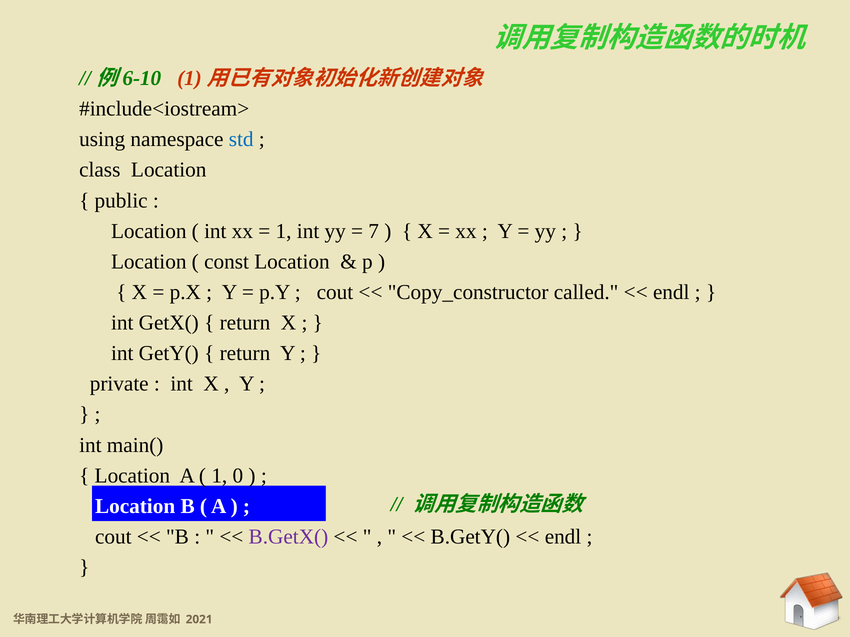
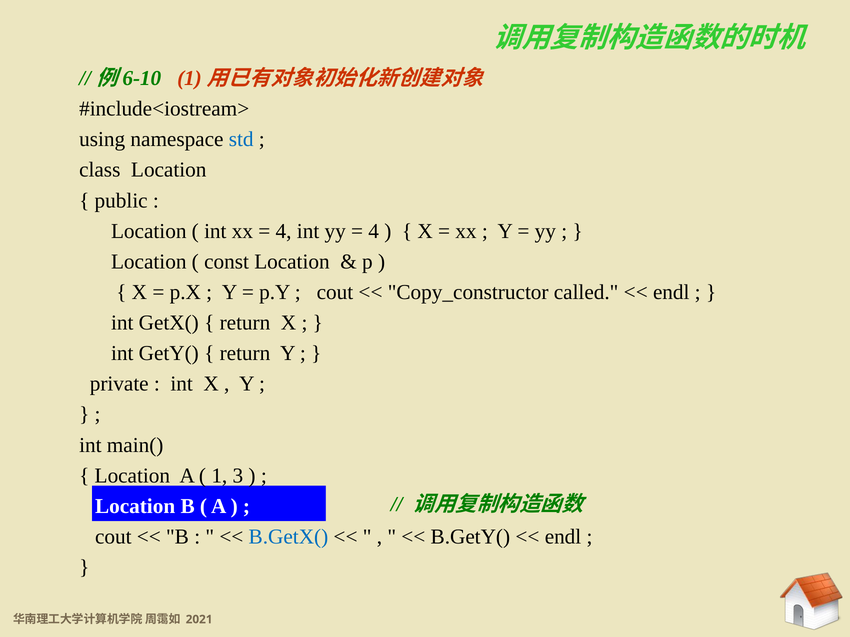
1 at (284, 231): 1 -> 4
7 at (374, 231): 7 -> 4
0: 0 -> 3
B.GetX( colour: purple -> blue
